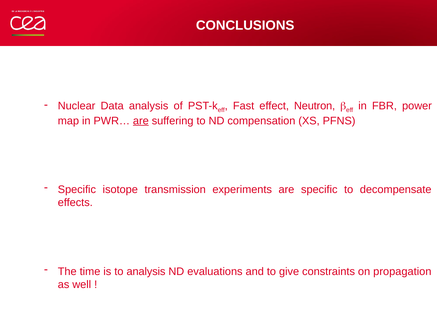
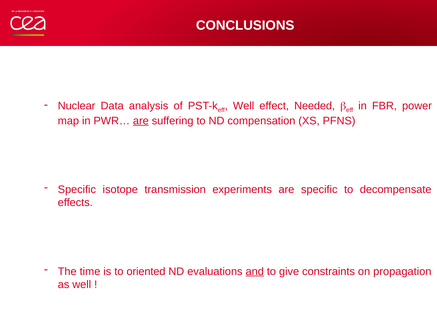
Fast at (244, 106): Fast -> Well
Neutron: Neutron -> Needed
to analysis: analysis -> oriented
and underline: none -> present
